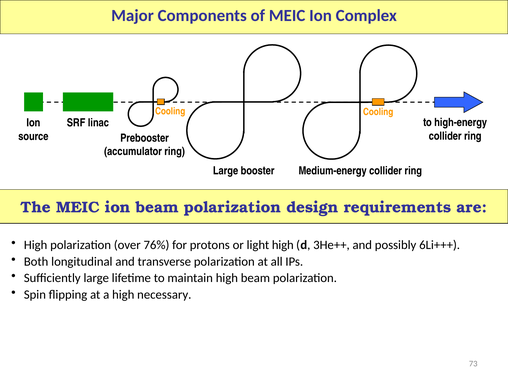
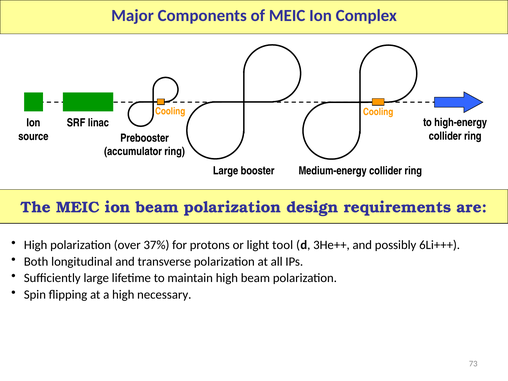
76%: 76% -> 37%
light high: high -> tool
